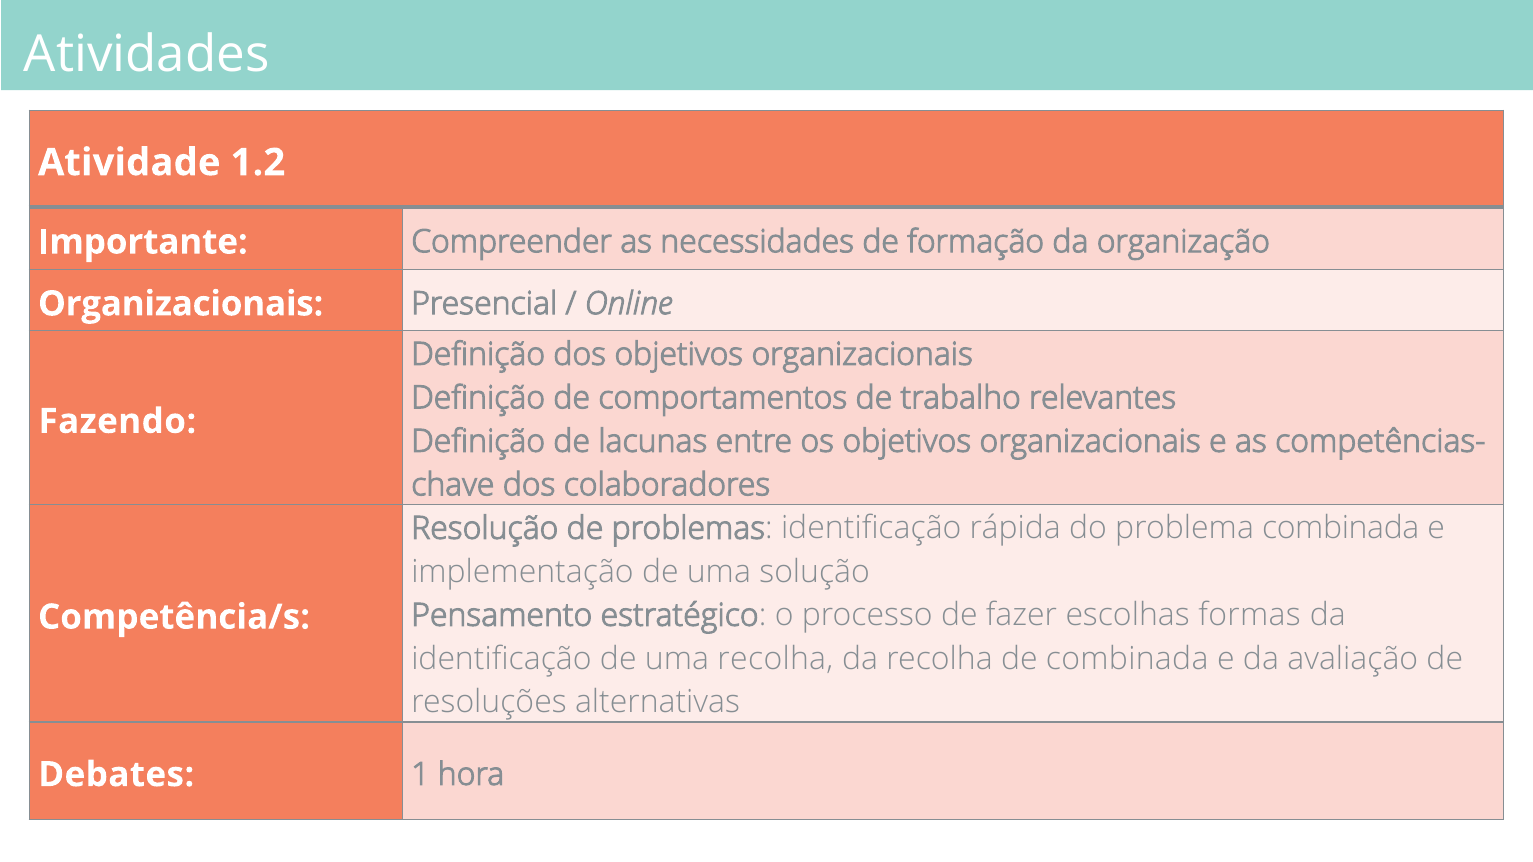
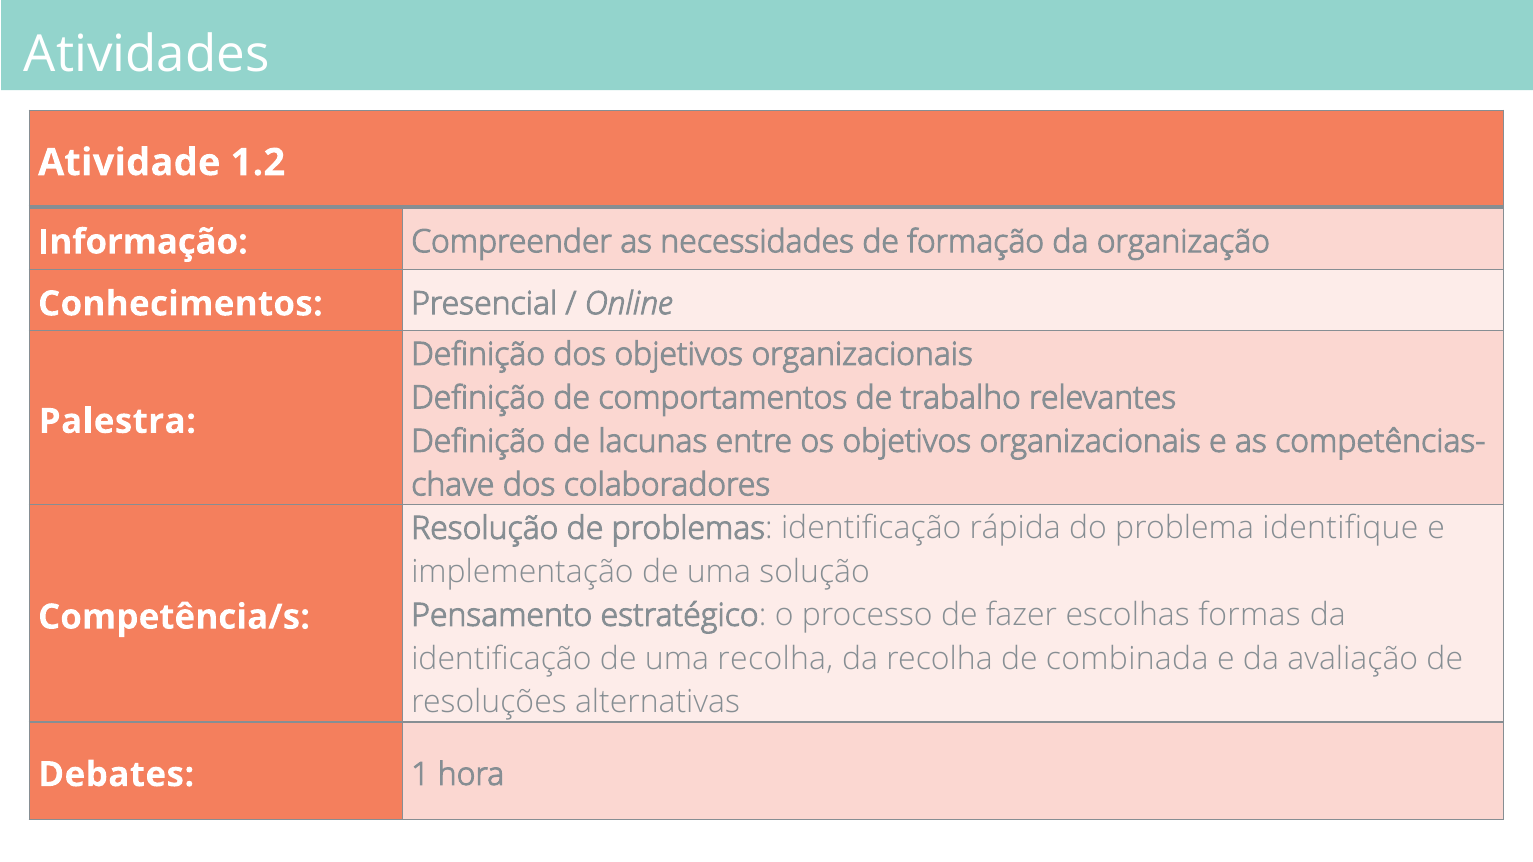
Importante: Importante -> Informação
Organizacionais at (181, 304): Organizacionais -> Conhecimentos
Fazendo: Fazendo -> Palestra
problema combinada: combinada -> identifique
